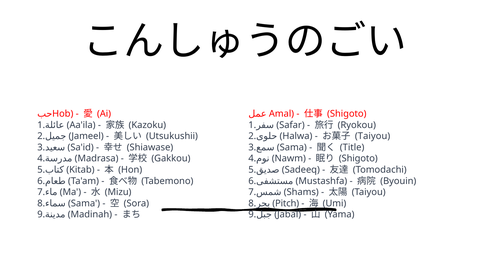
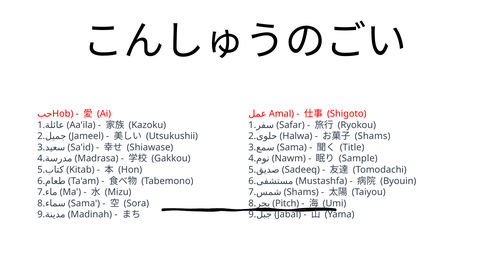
Taiyou at (373, 136): Taiyou -> Shams
Shigoto at (358, 159): Shigoto -> Sample
